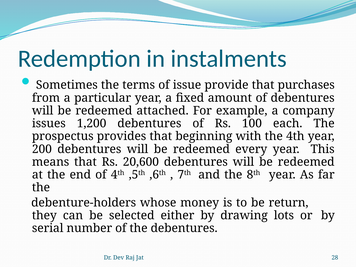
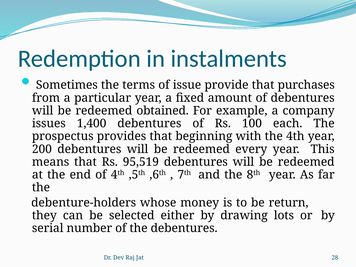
attached: attached -> obtained
1,200: 1,200 -> 1,400
20,600: 20,600 -> 95,519
